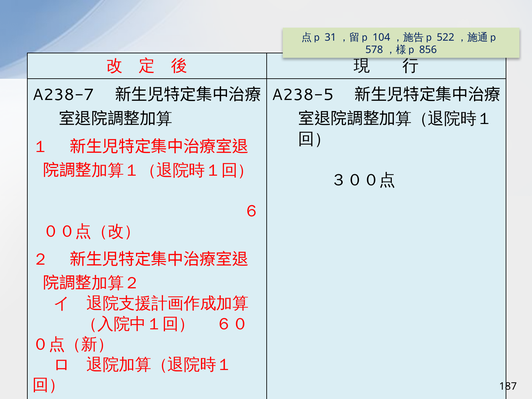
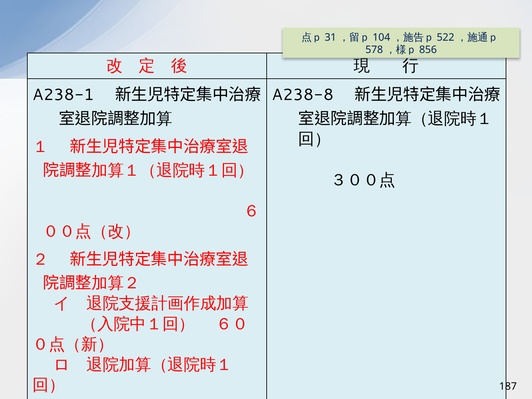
A238-7: A238-7 -> A238-1
A238-5: A238-5 -> A238-8
